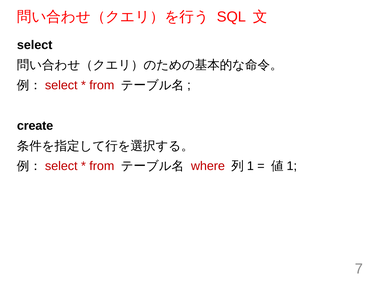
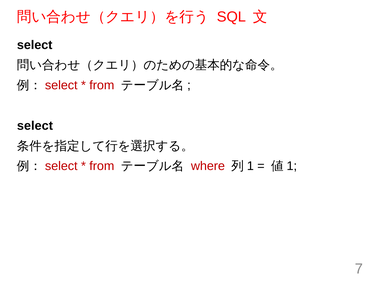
create at (35, 126): create -> select
